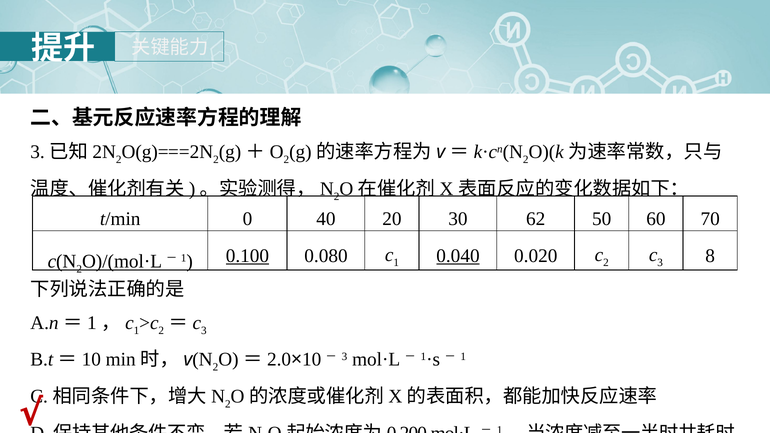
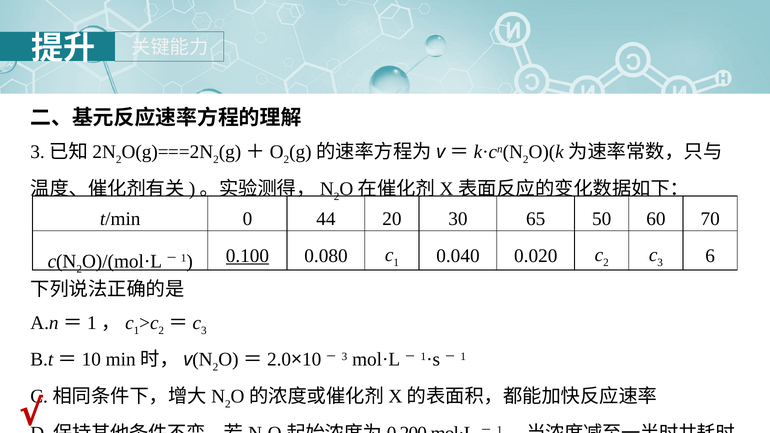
40: 40 -> 44
62: 62 -> 65
0.040 underline: present -> none
8: 8 -> 6
